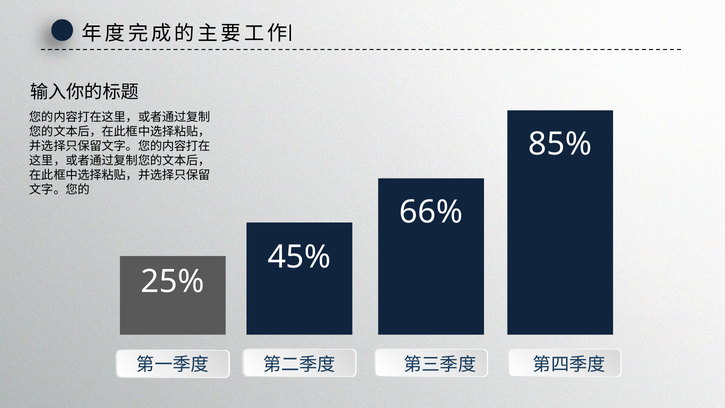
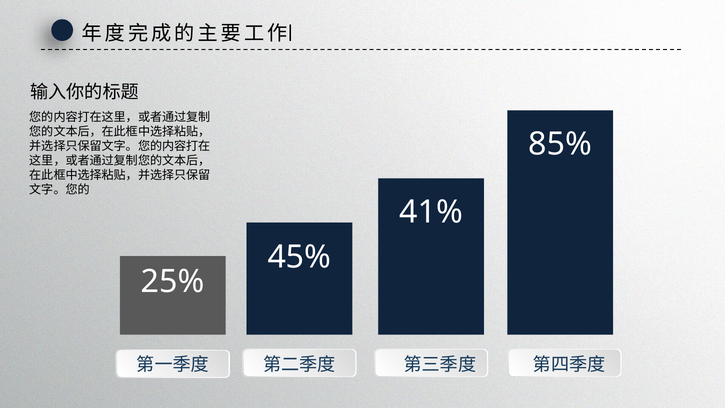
66%: 66% -> 41%
